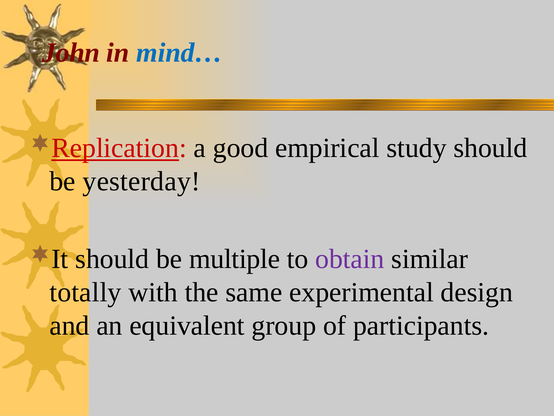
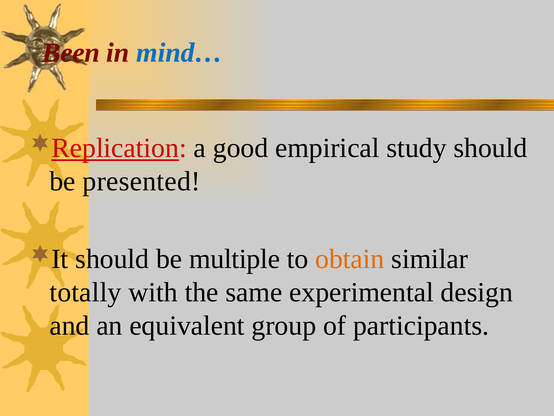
John: John -> Been
yesterday: yesterday -> presented
obtain colour: purple -> orange
